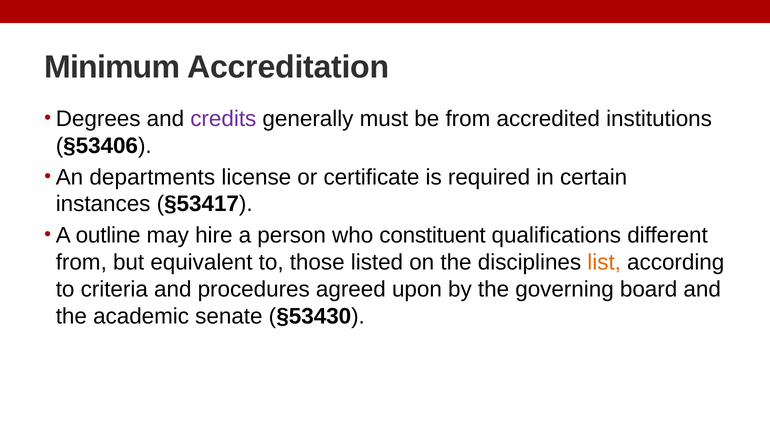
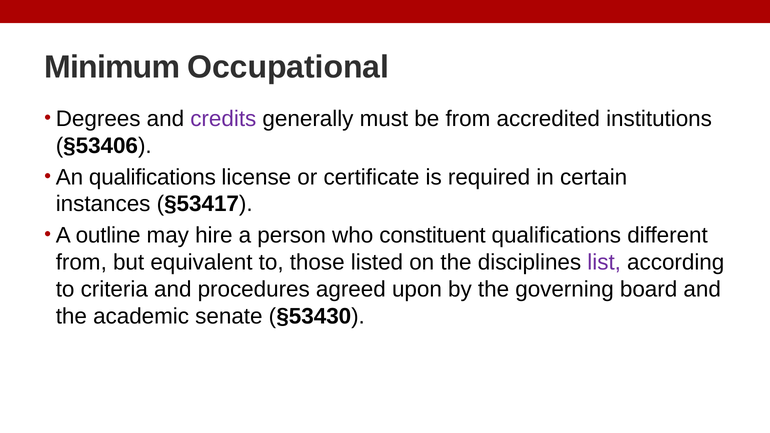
Accreditation: Accreditation -> Occupational
An departments: departments -> qualifications
list colour: orange -> purple
